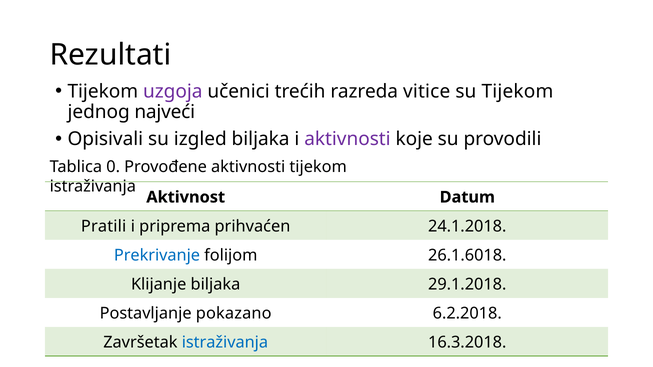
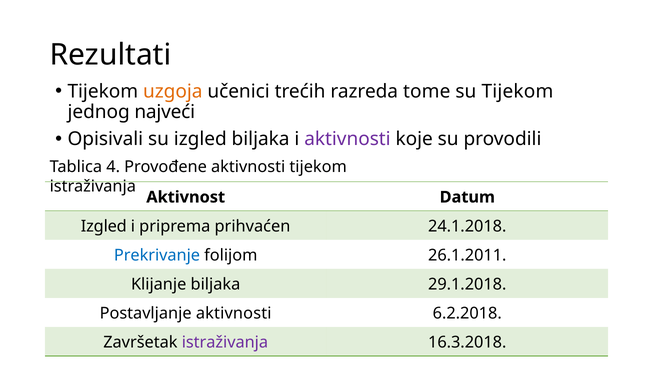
uzgoja colour: purple -> orange
vitice: vitice -> tome
0: 0 -> 4
Pratili at (104, 226): Pratili -> Izgled
26.1.6018: 26.1.6018 -> 26.1.2011
Postavljanje pokazano: pokazano -> aktivnosti
istraživanja at (225, 343) colour: blue -> purple
